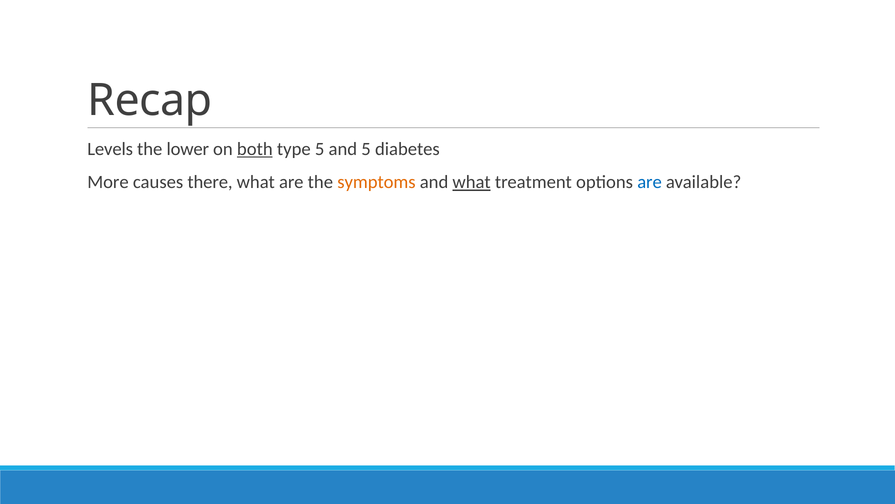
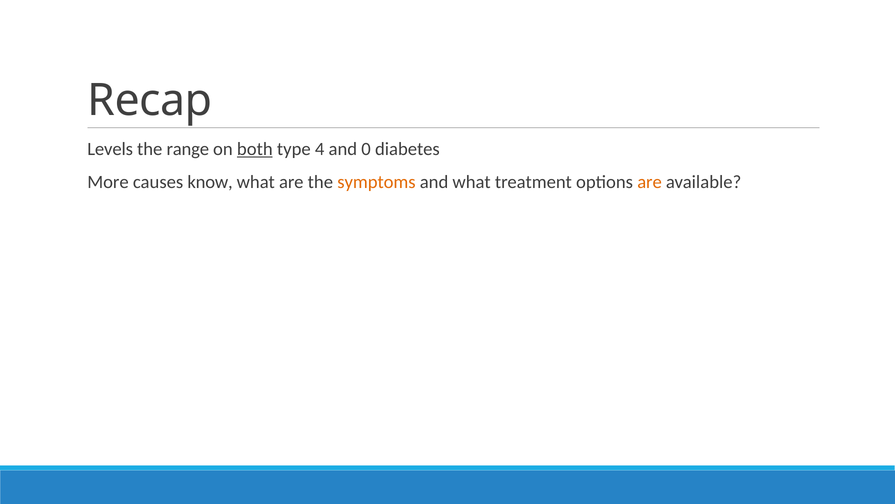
lower: lower -> range
type 5: 5 -> 4
and 5: 5 -> 0
there: there -> know
what at (472, 182) underline: present -> none
are at (650, 182) colour: blue -> orange
